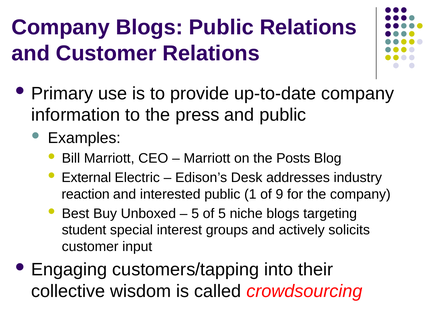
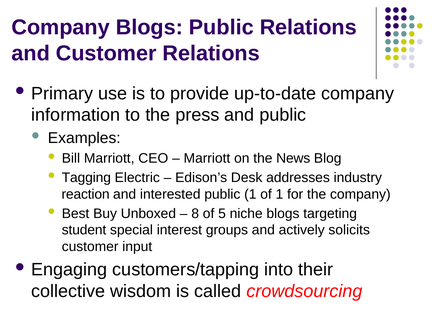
Posts: Posts -> News
External: External -> Tagging
of 9: 9 -> 1
5 at (195, 214): 5 -> 8
